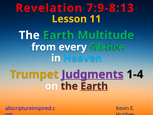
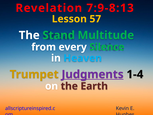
11: 11 -> 57
Earth at (59, 35): Earth -> Stand
Earth at (94, 86) underline: present -> none
